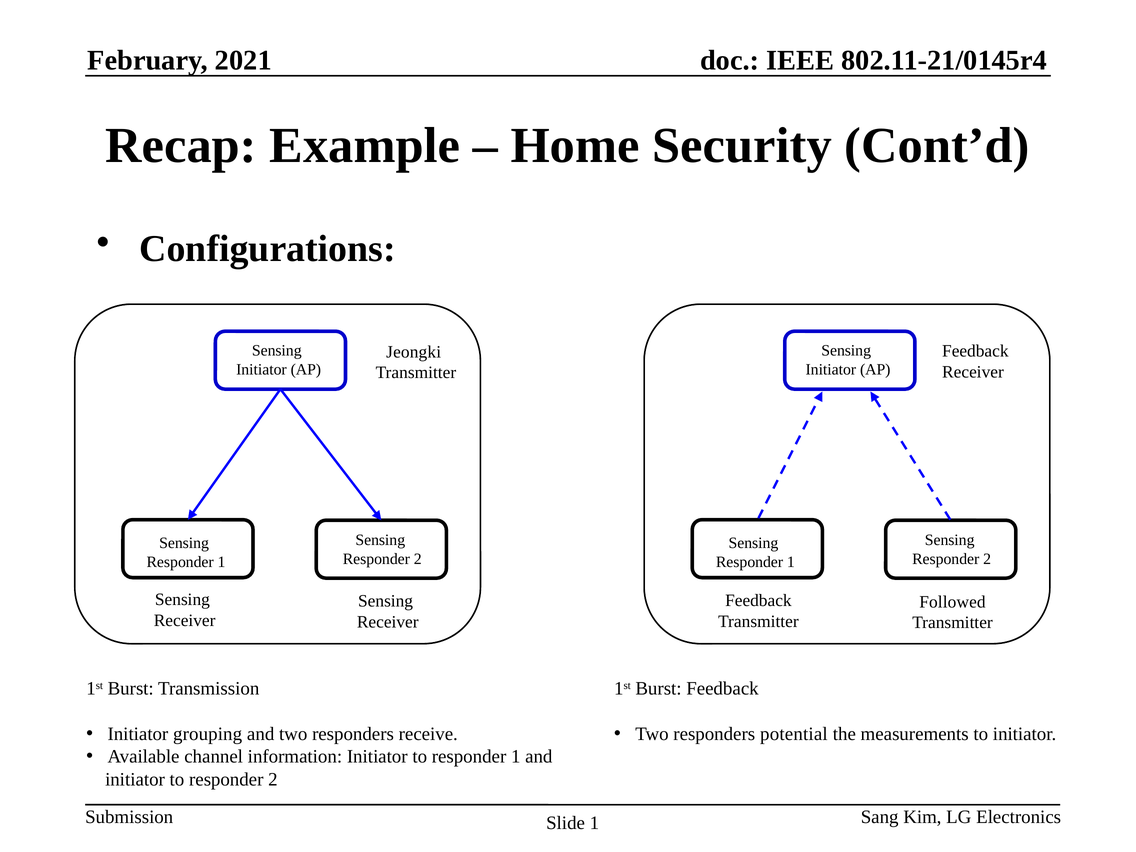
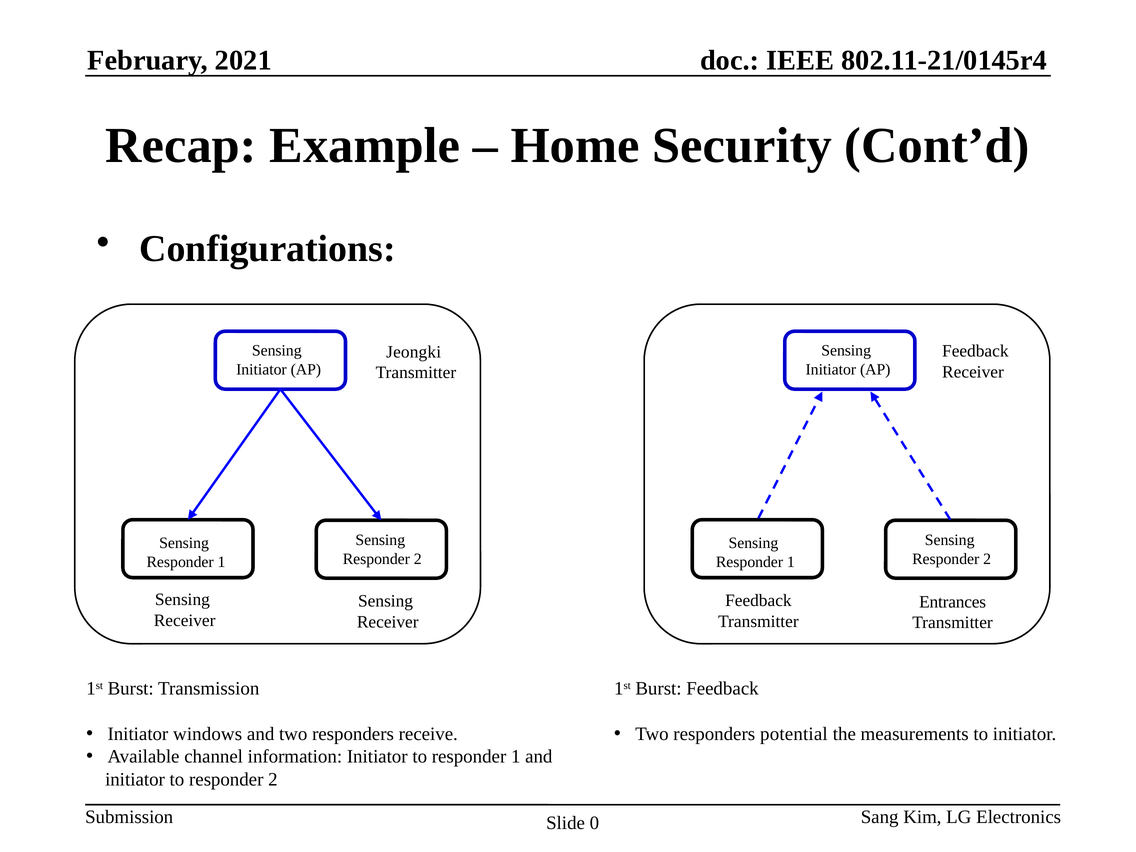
Followed: Followed -> Entrances
grouping: grouping -> windows
Slide 1: 1 -> 0
